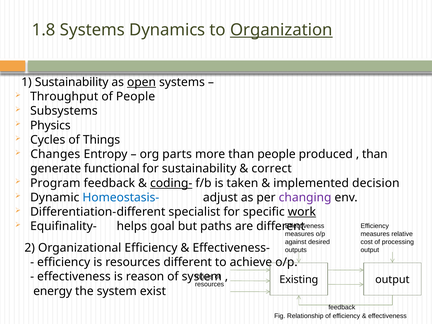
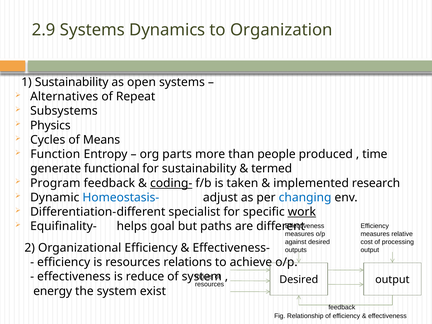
1.8: 1.8 -> 2.9
Organization underline: present -> none
open underline: present -> none
Throughput: Throughput -> Alternatives
of People: People -> Repeat
Things: Things -> Means
Changes: Changes -> Function
than at (375, 154): than -> time
correct: correct -> termed
decision: decision -> research
changing colour: purple -> blue
resources different: different -> relations
reason: reason -> reduce
Existing at (299, 280): Existing -> Desired
